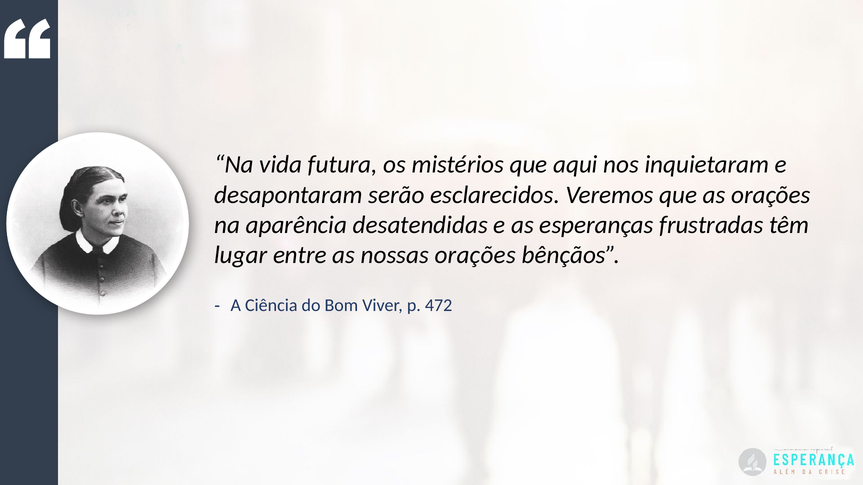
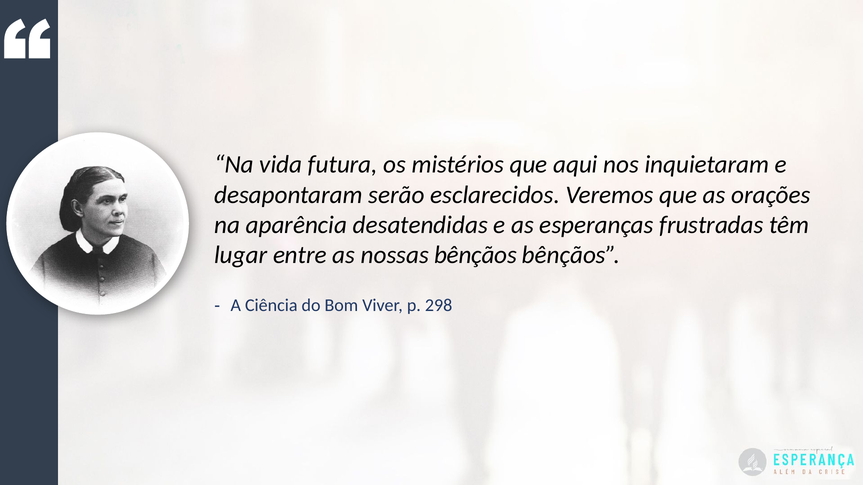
nossas orações: orações -> bênçãos
472: 472 -> 298
